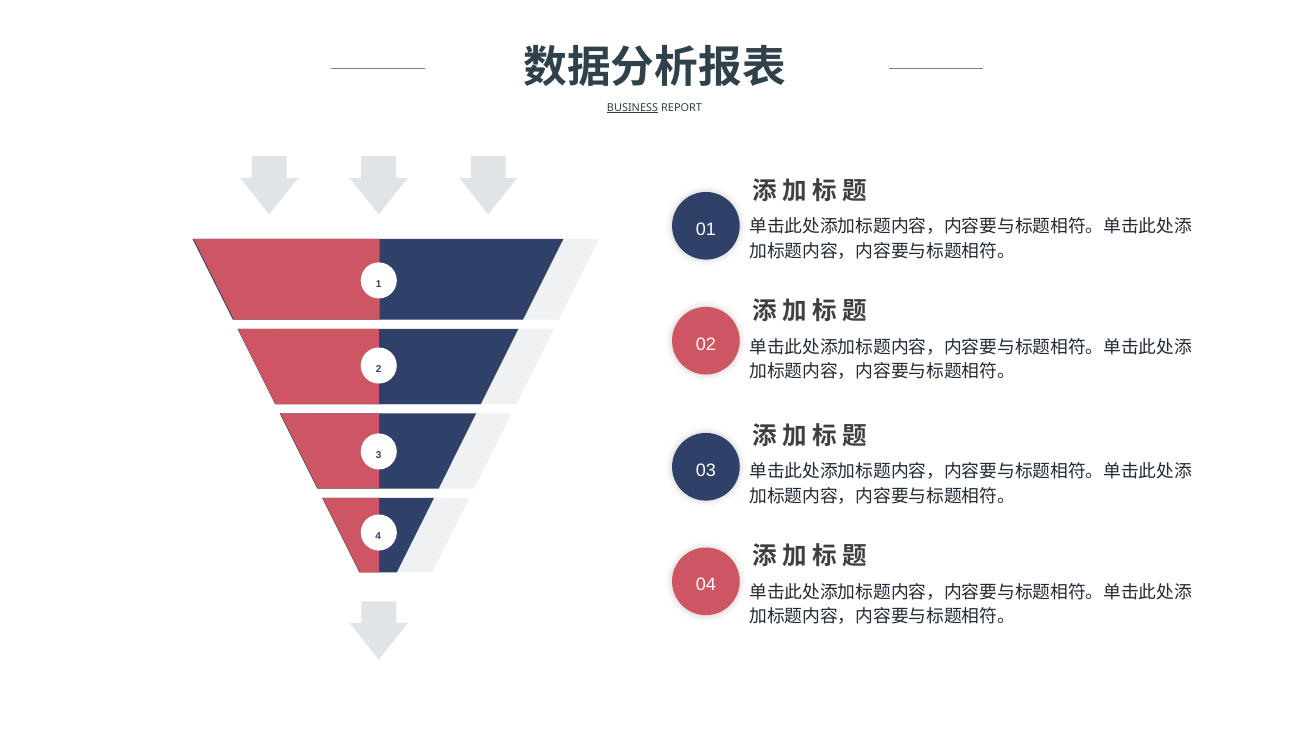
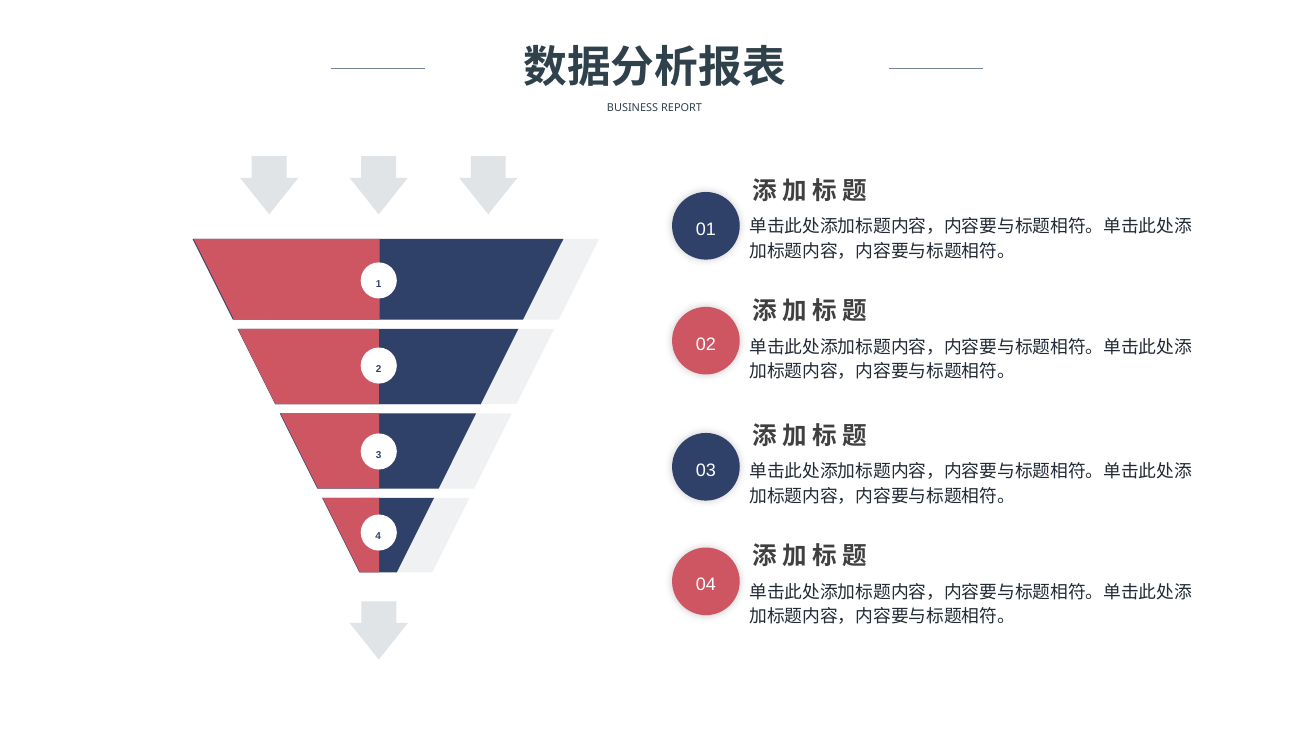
BUSINESS underline: present -> none
